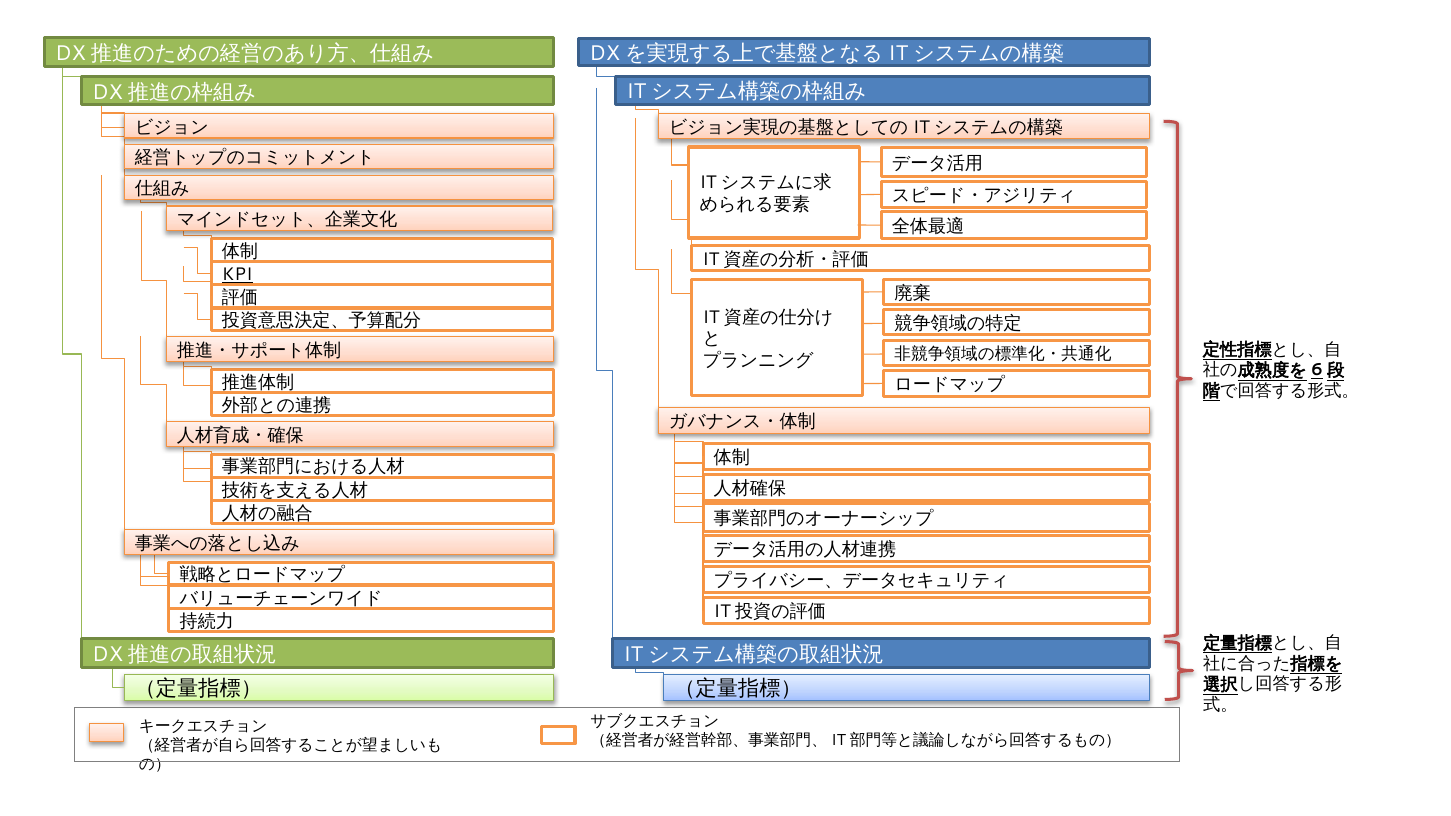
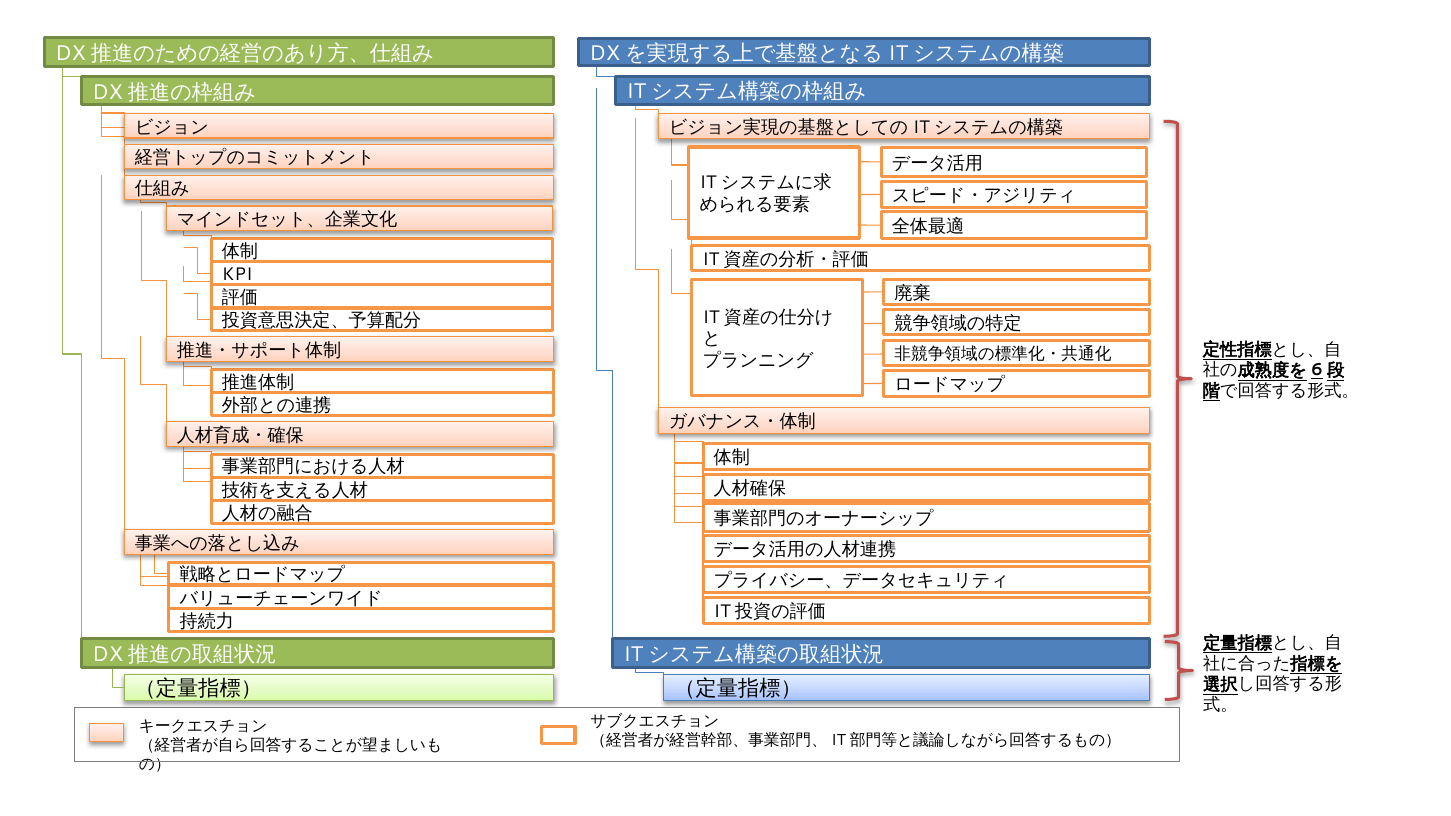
KPI underline: present -> none
